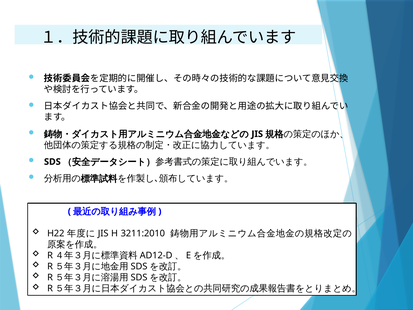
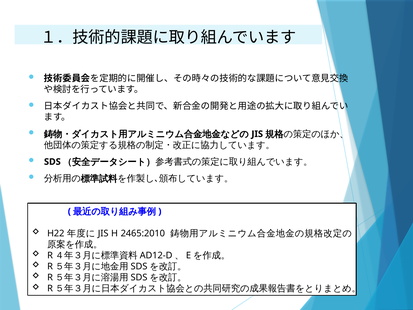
3211:2010: 3211:2010 -> 2465:2010
